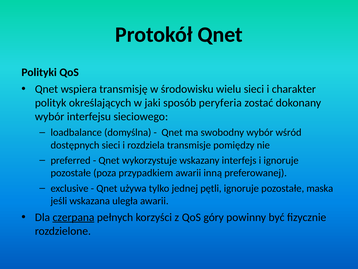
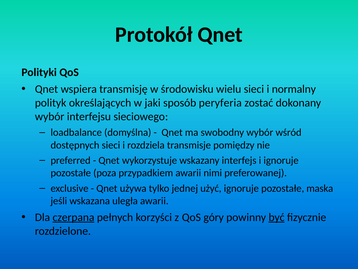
charakter: charakter -> normalny
inną: inną -> nimi
pętli: pętli -> użyć
być underline: none -> present
